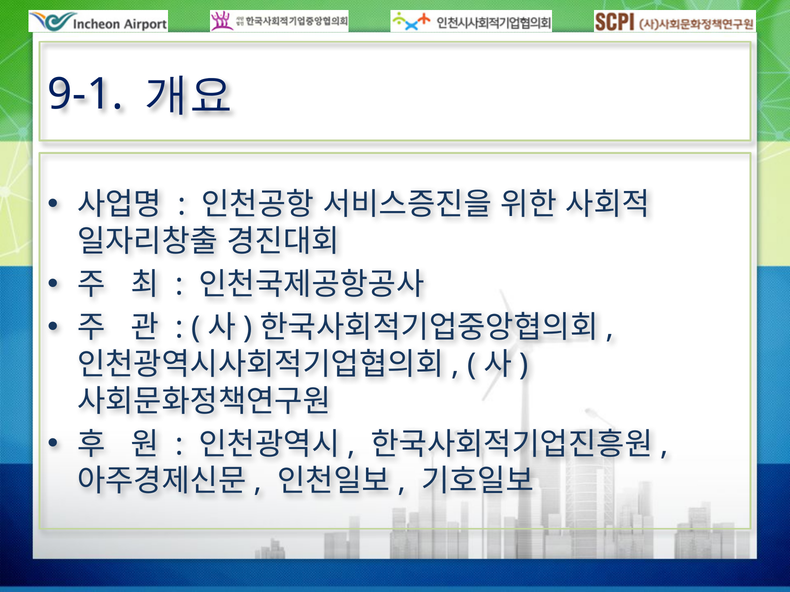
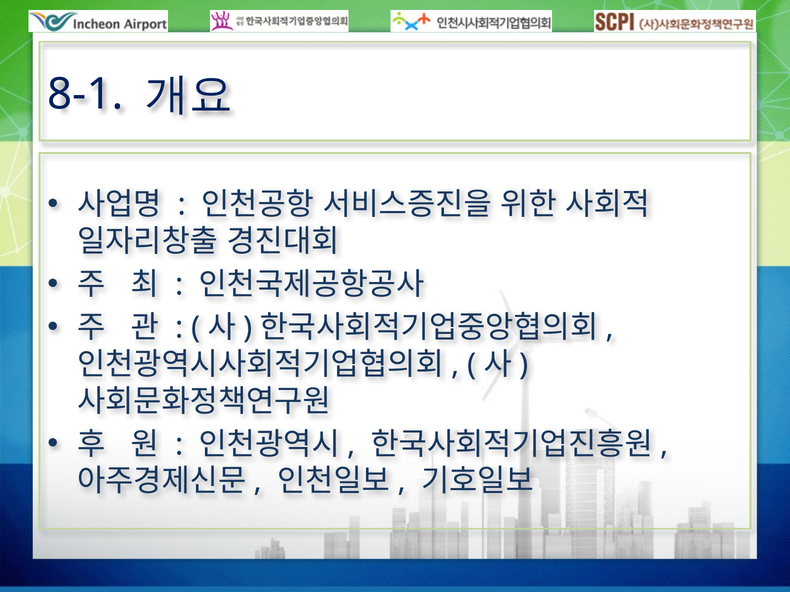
9-1: 9-1 -> 8-1
